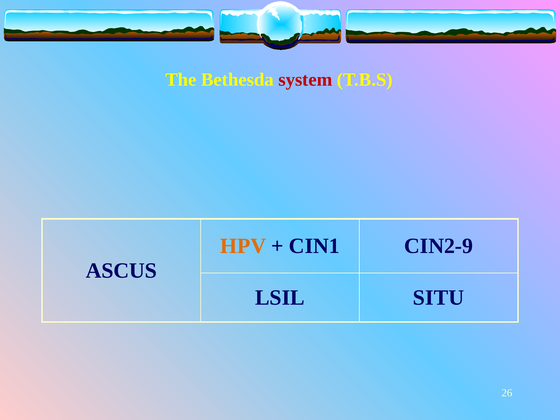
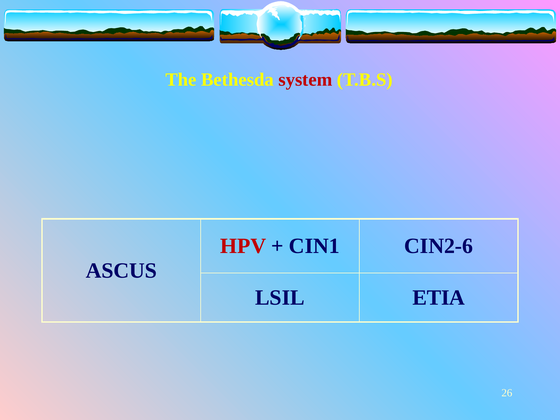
HPV colour: orange -> red
CIN2-9: CIN2-9 -> CIN2-6
SITU: SITU -> ΕΤΙΑ
